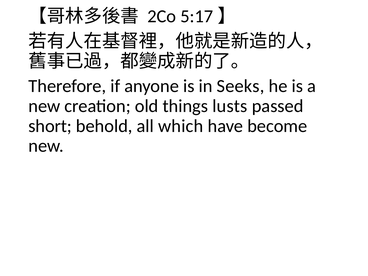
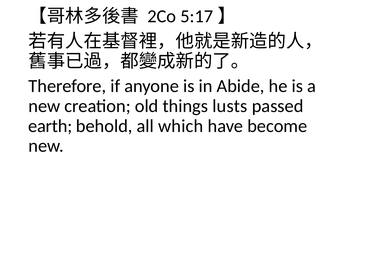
Seeks: Seeks -> Abide
short: short -> earth
